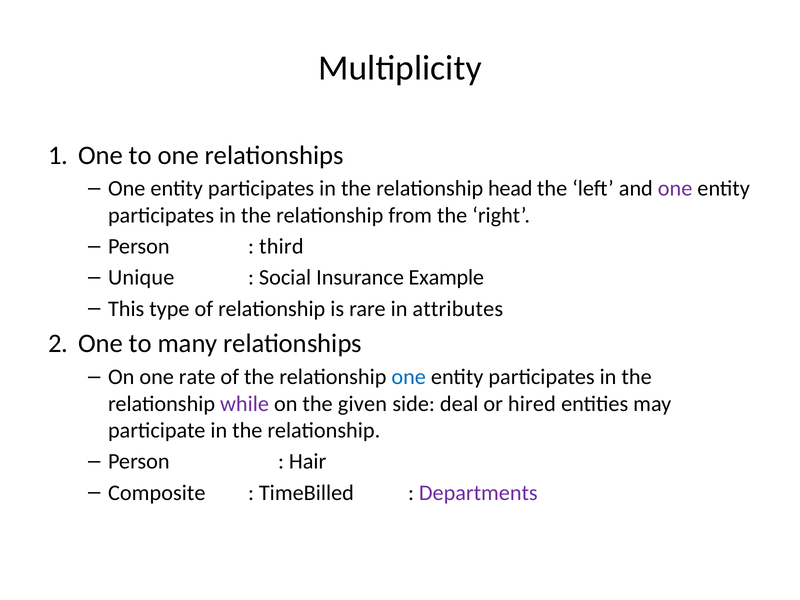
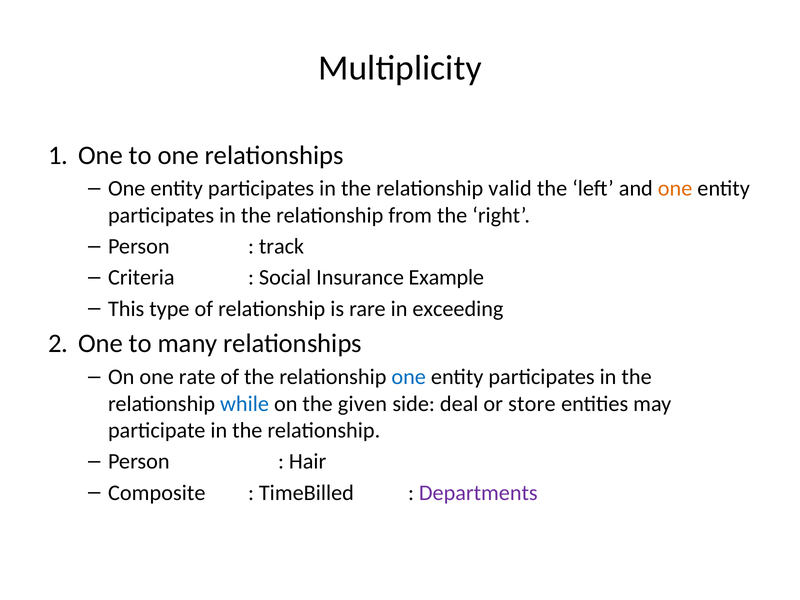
head: head -> valid
one at (675, 189) colour: purple -> orange
third: third -> track
Unique: Unique -> Criteria
attributes: attributes -> exceeding
while colour: purple -> blue
hired: hired -> store
